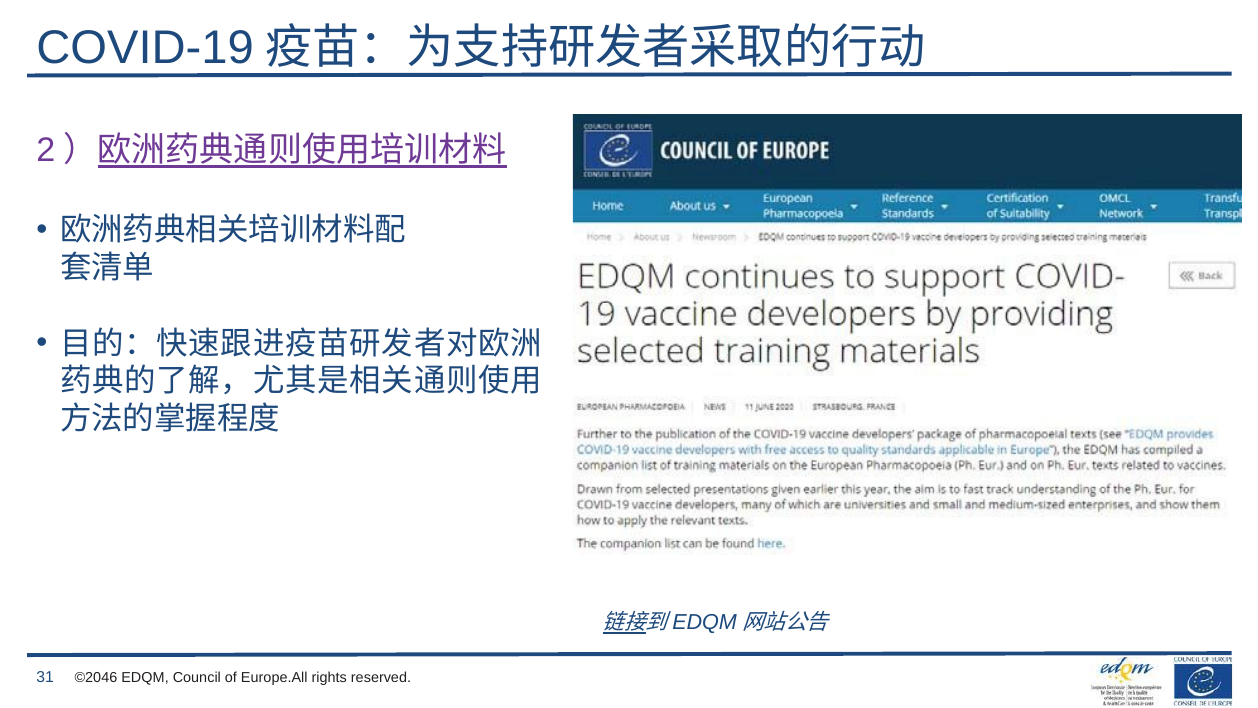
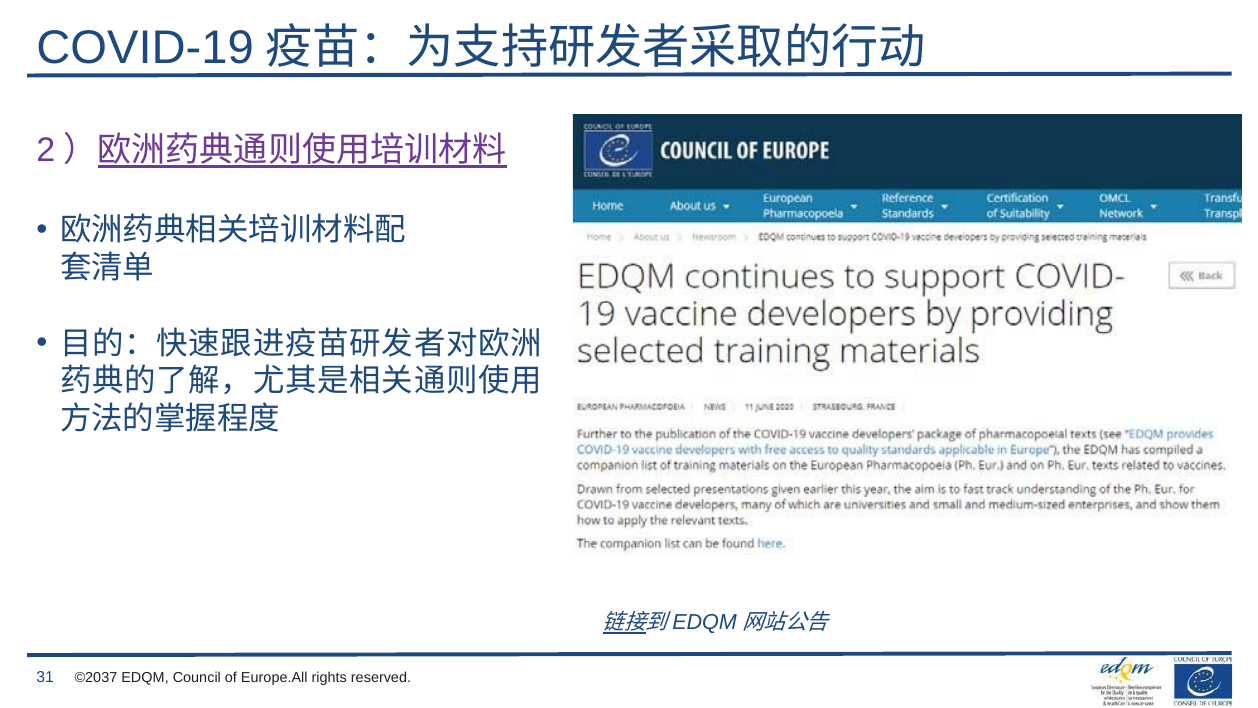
©2046: ©2046 -> ©2037
